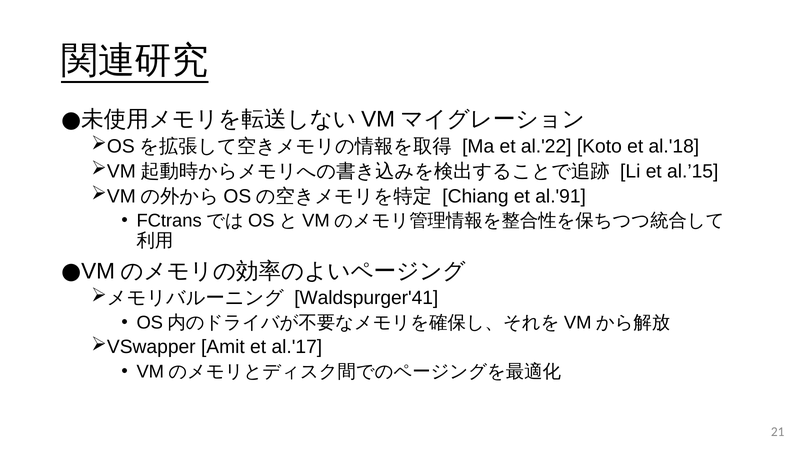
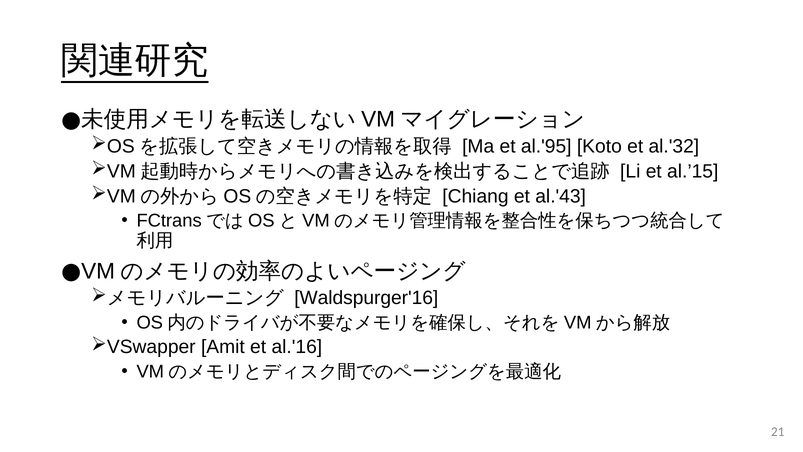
al.'22: al.'22 -> al.'95
al.'18: al.'18 -> al.'32
al.'91: al.'91 -> al.'43
Waldspurger'41: Waldspurger'41 -> Waldspurger'16
al.'17: al.'17 -> al.'16
